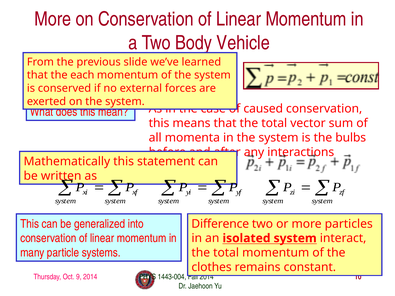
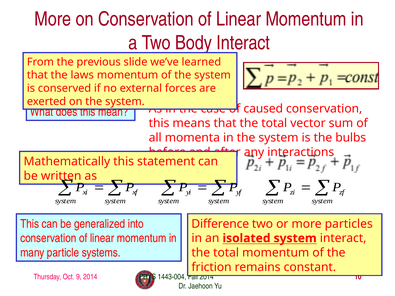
Vehicle at (243, 43): Vehicle -> Interact
each: each -> laws
clothes: clothes -> friction
